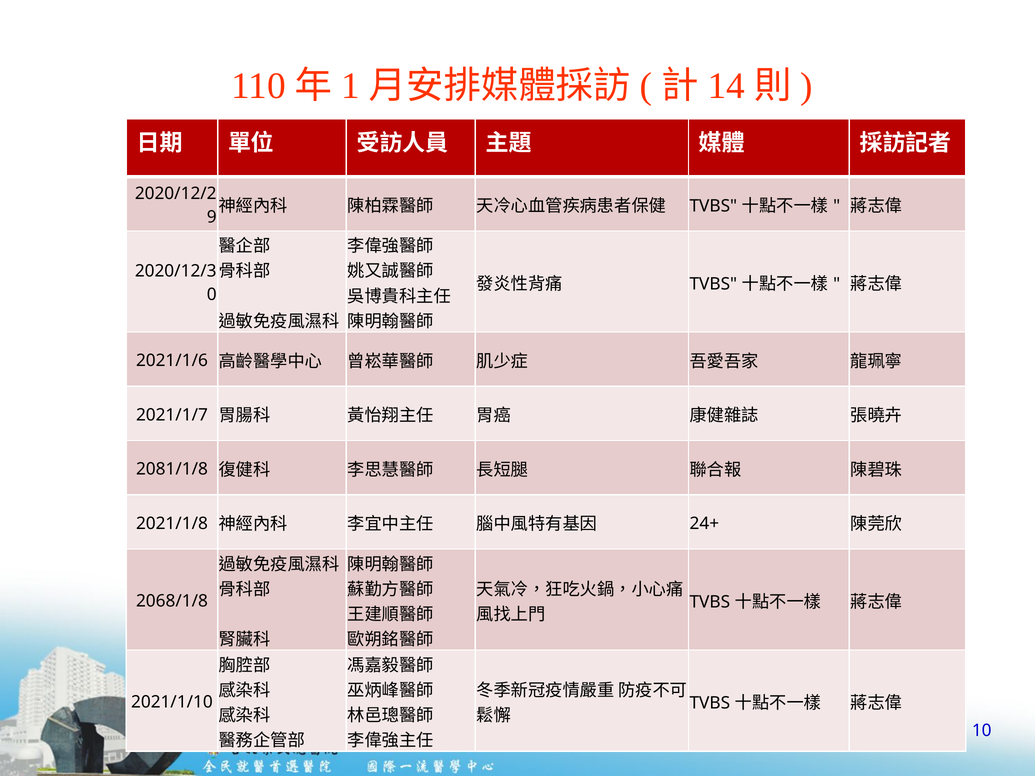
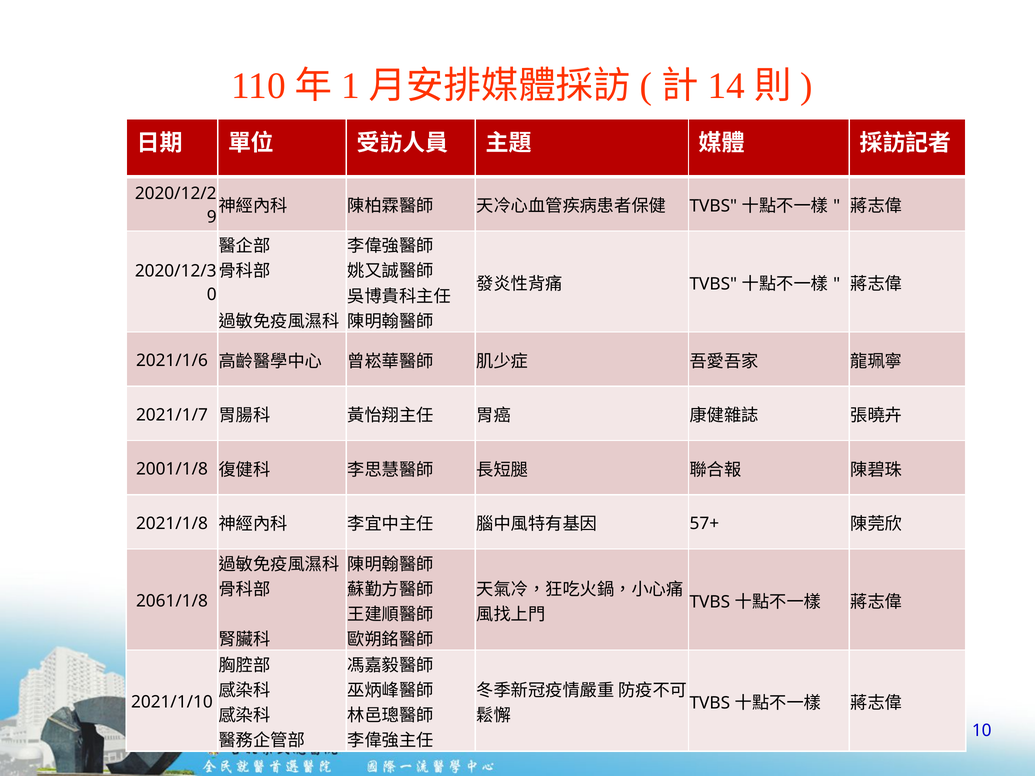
2081/1/8: 2081/1/8 -> 2001/1/8
24+: 24+ -> 57+
2068/1/8: 2068/1/8 -> 2061/1/8
